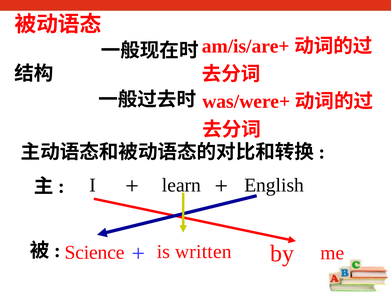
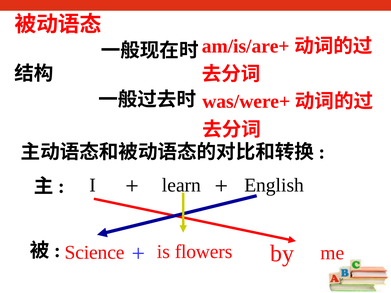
written: written -> flowers
